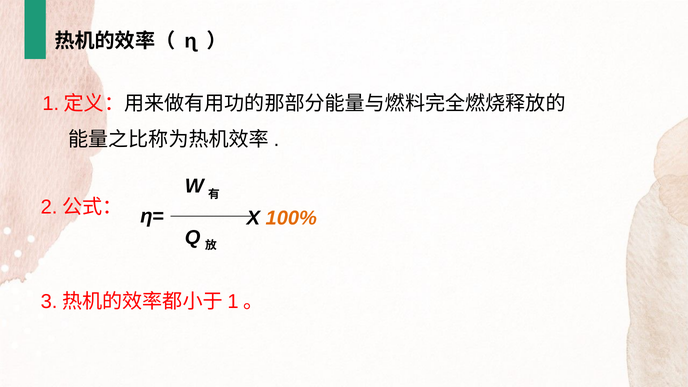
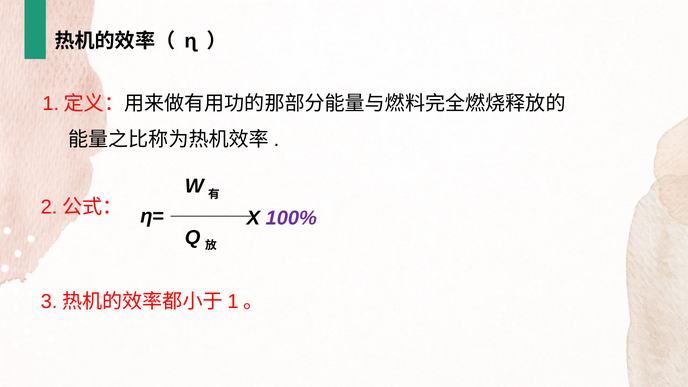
100% colour: orange -> purple
